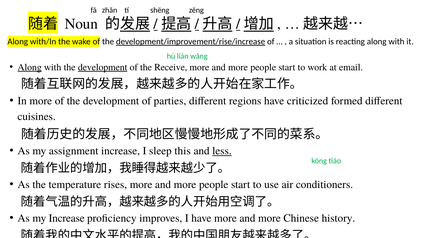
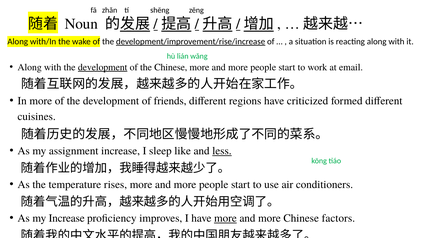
Along at (30, 67) underline: present -> none
the Receive: Receive -> Chinese
parties: parties -> friends
this: this -> like
more at (225, 218) underline: none -> present
history: history -> factors
